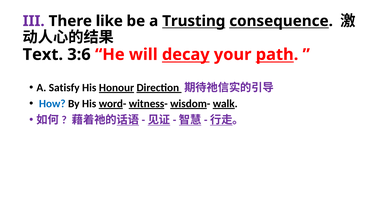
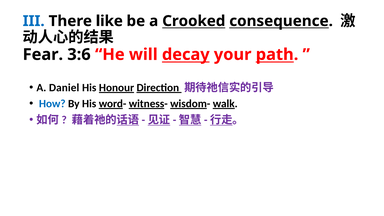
III colour: purple -> blue
Trusting: Trusting -> Crooked
Text: Text -> Fear
Satisfy: Satisfy -> Daniel
